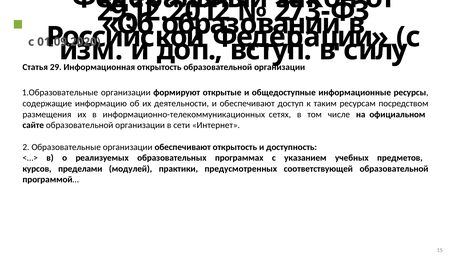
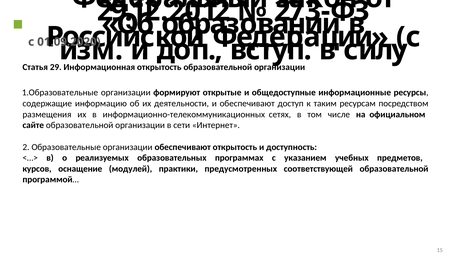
пределами: пределами -> оснащение
